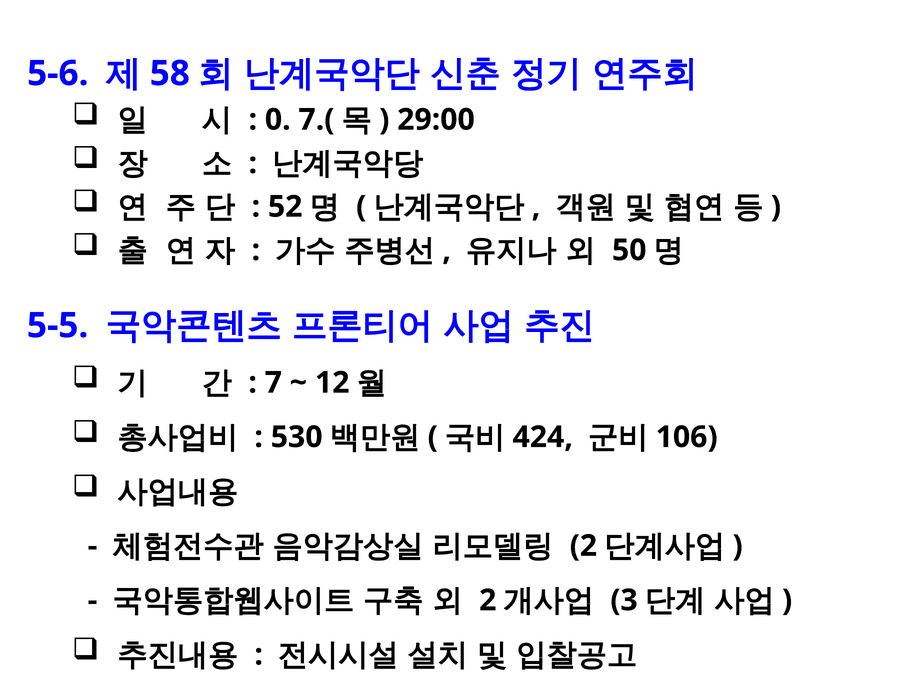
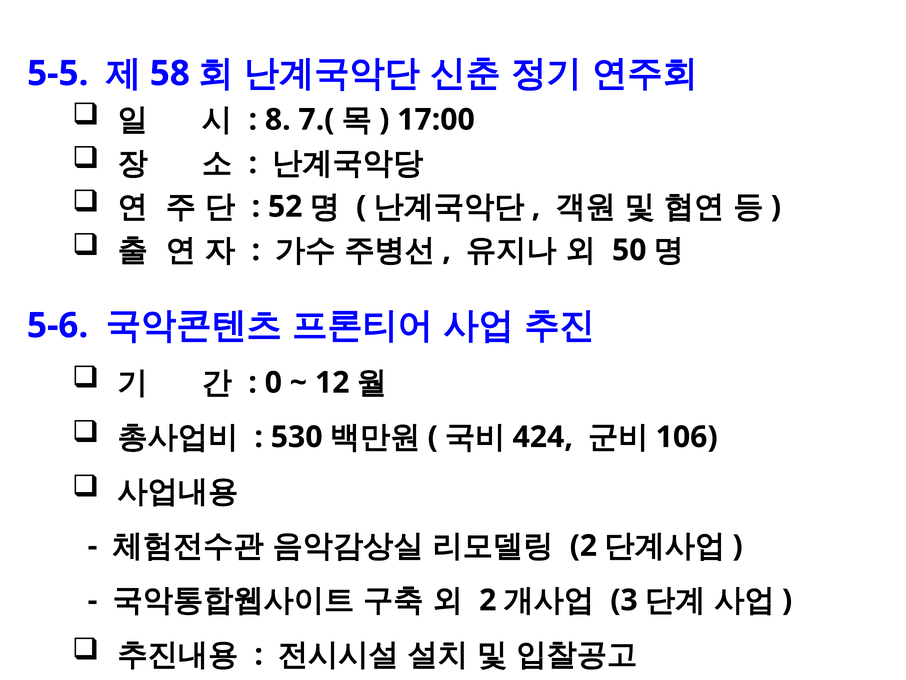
5-6: 5-6 -> 5-5
0: 0 -> 8
29:00: 29:00 -> 17:00
5-5: 5-5 -> 5-6
7: 7 -> 0
